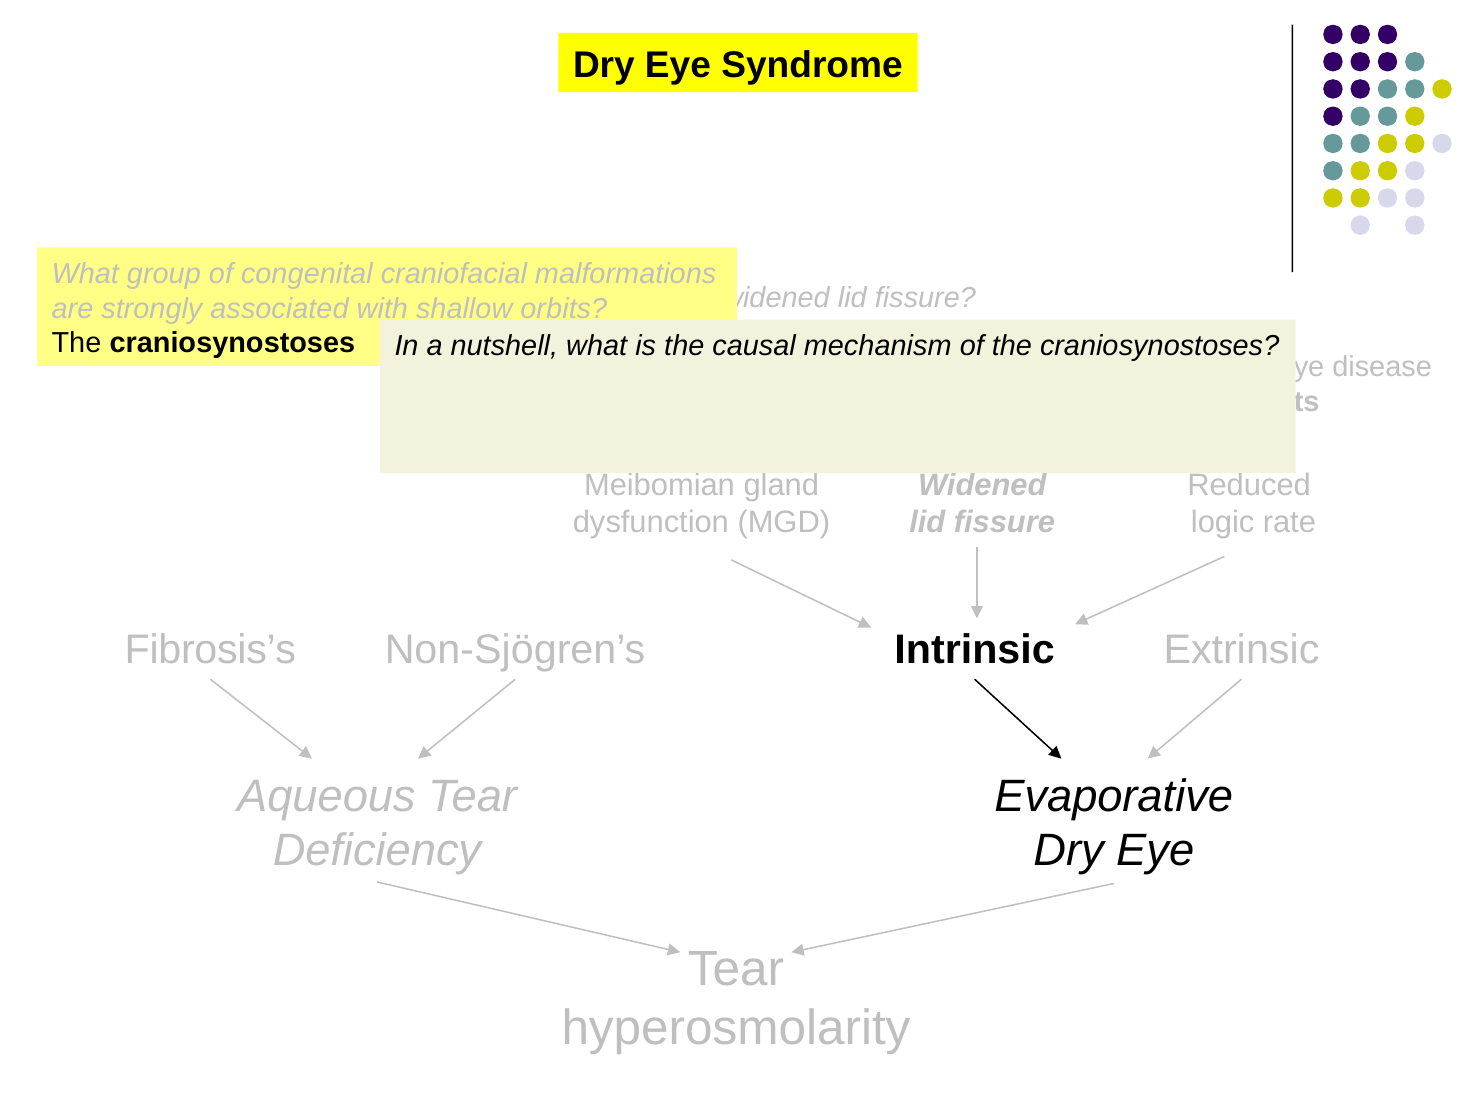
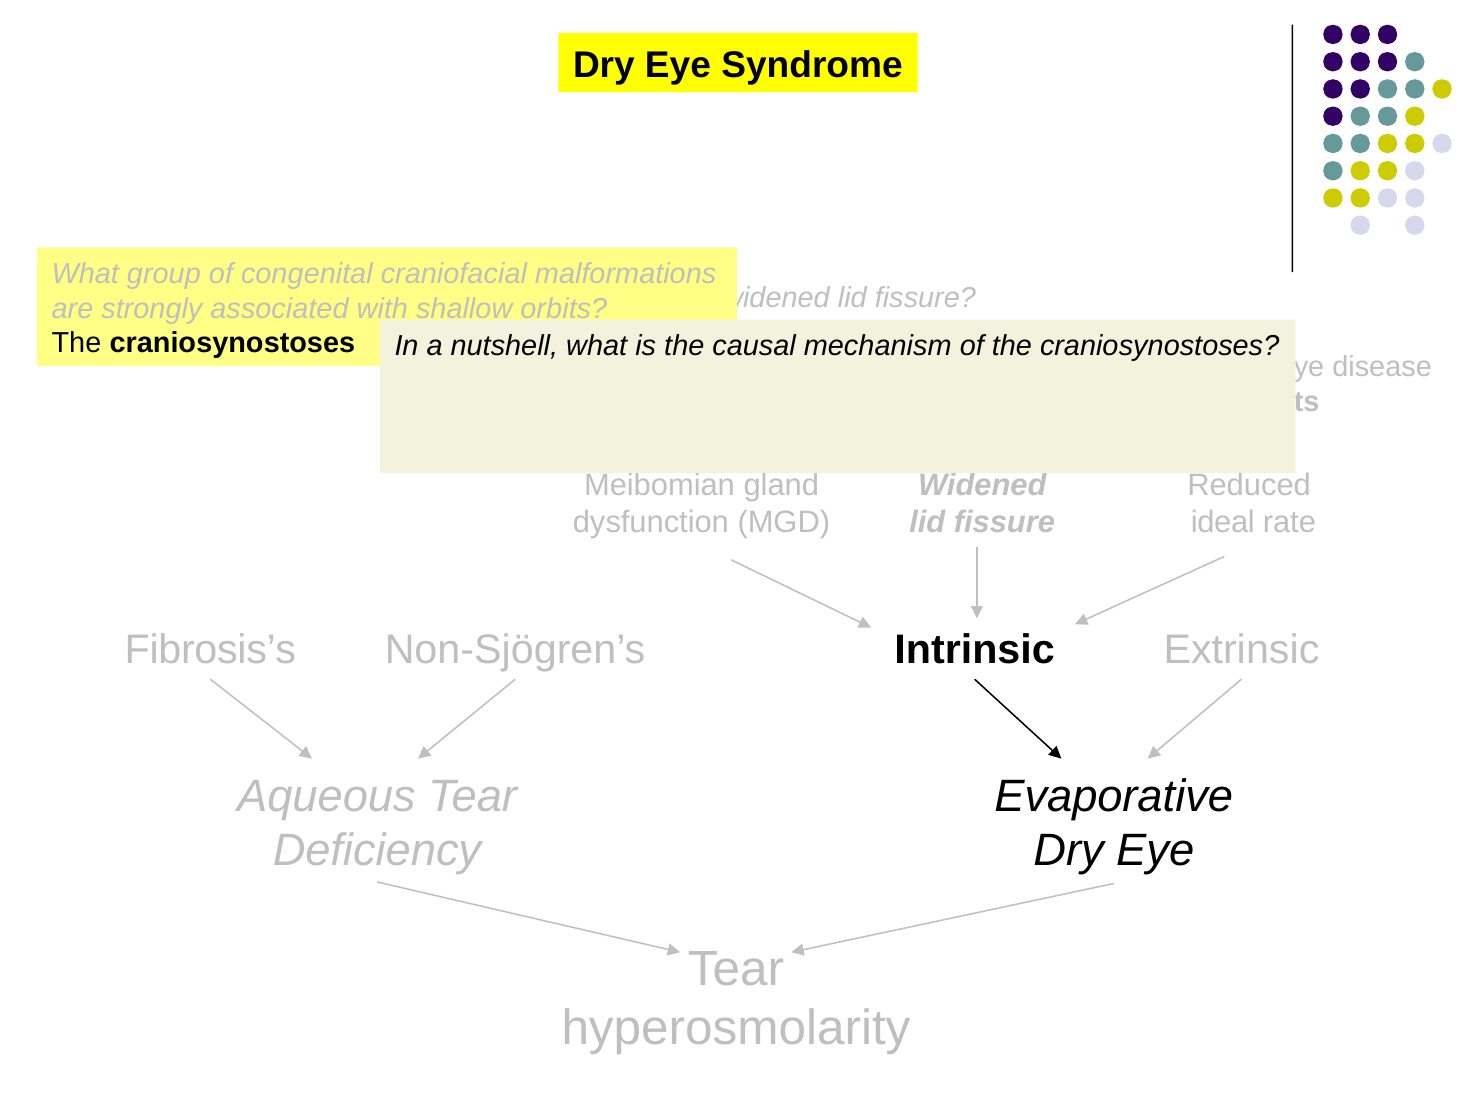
logic: logic -> ideal
